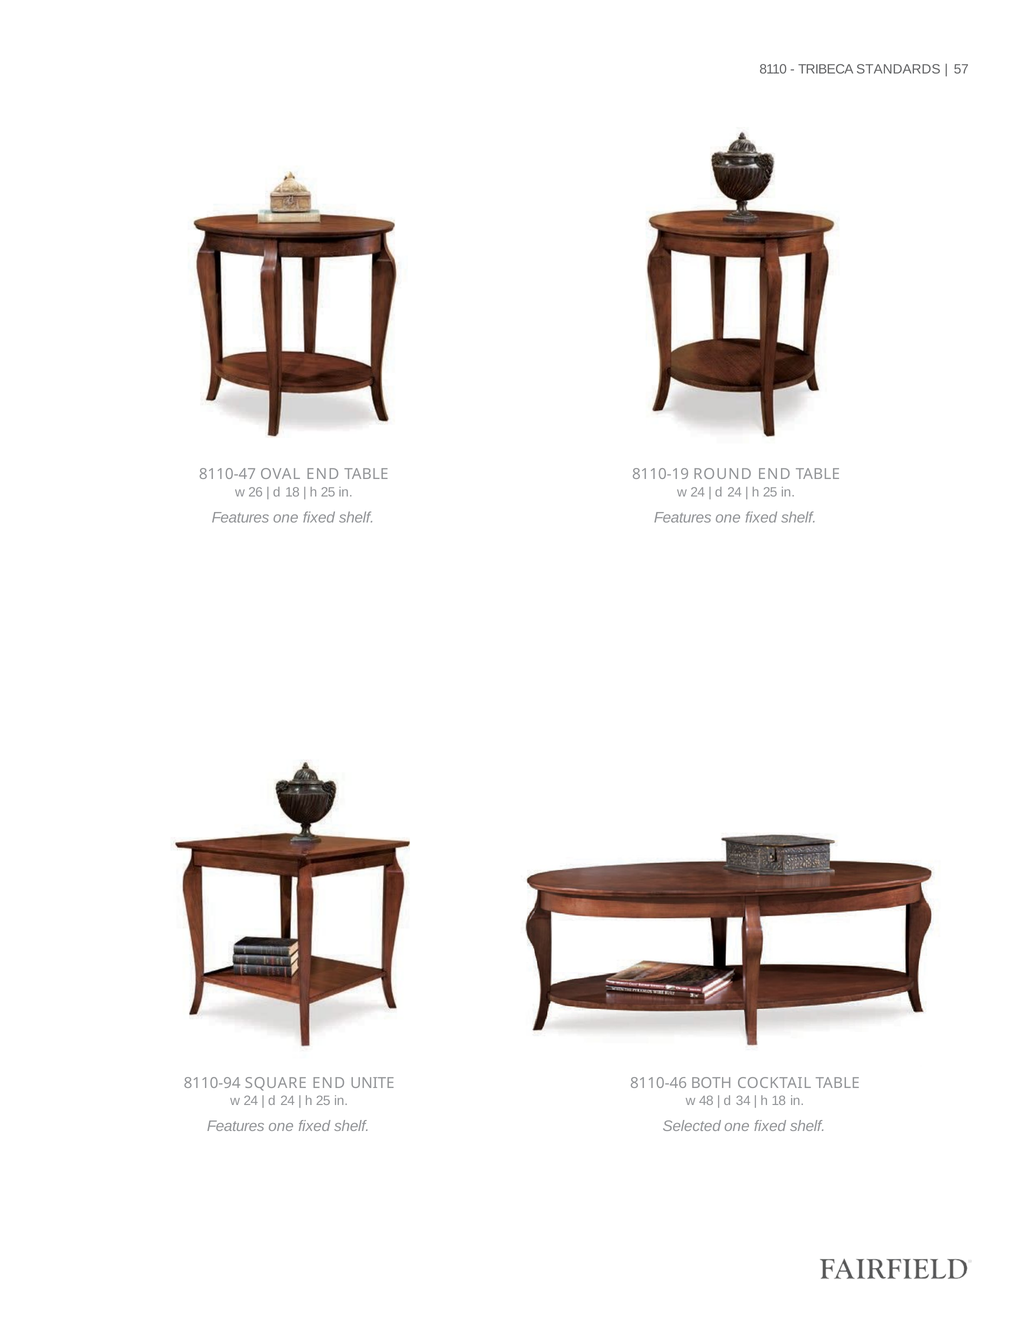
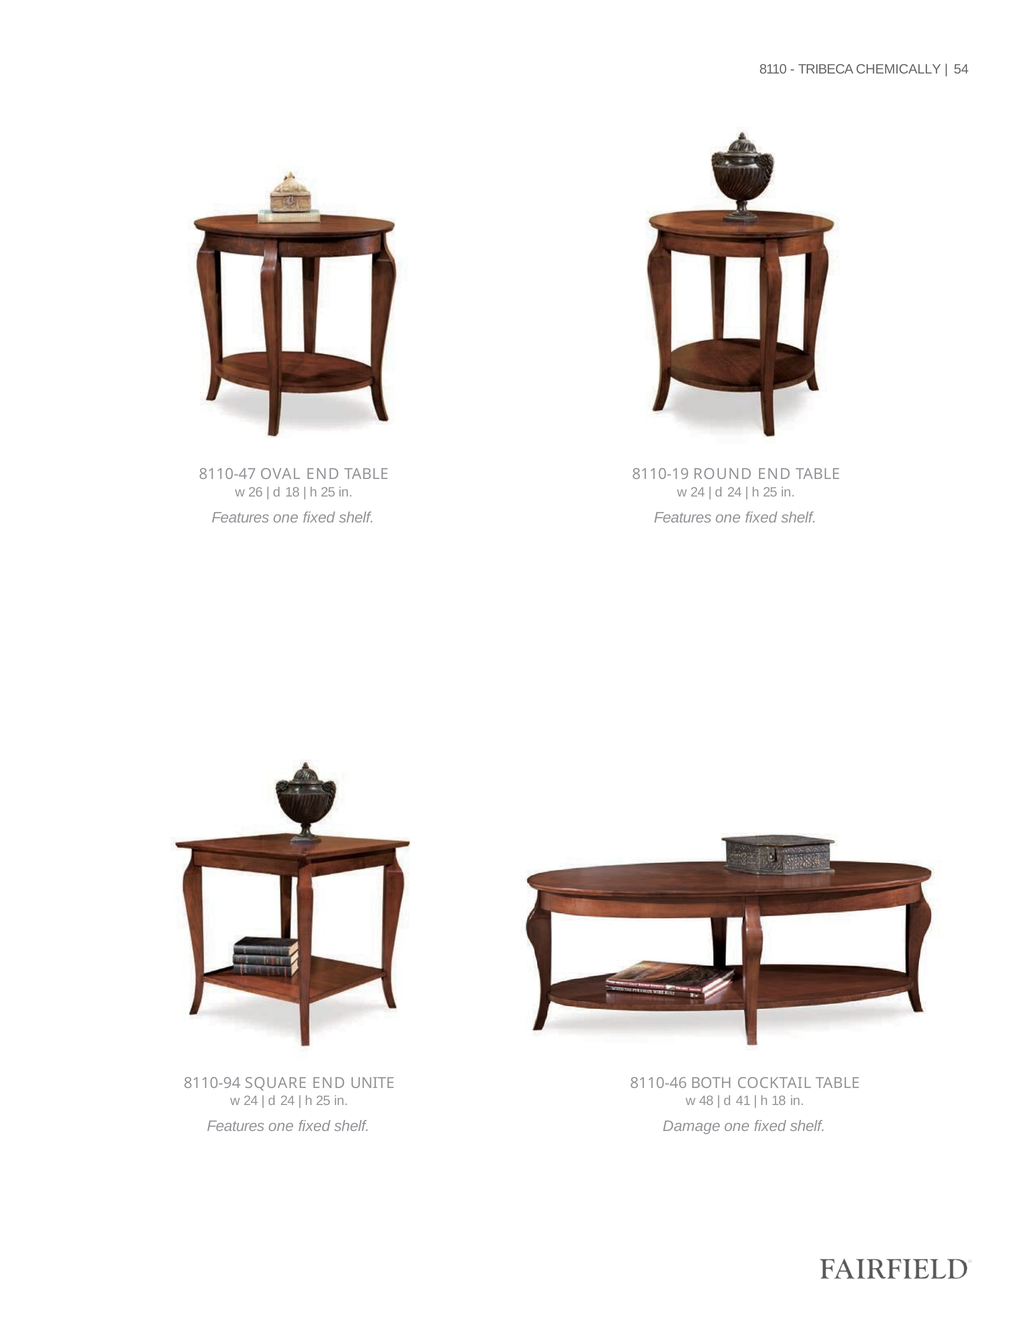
STANDARDS: STANDARDS -> CHEMICALLY
57: 57 -> 54
34: 34 -> 41
Selected: Selected -> Damage
